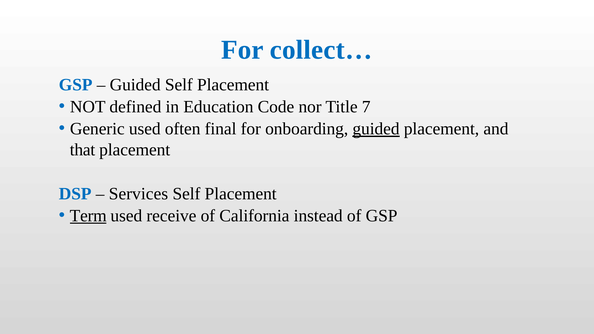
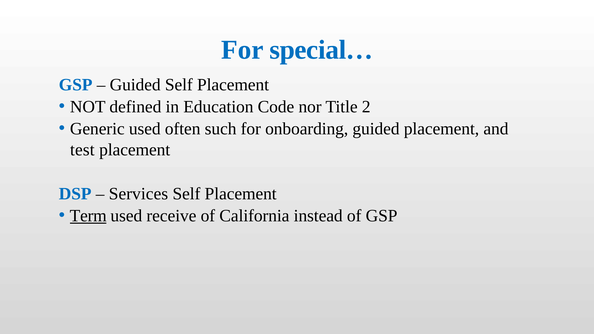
collect…: collect… -> special…
7: 7 -> 2
final: final -> such
guided at (376, 129) underline: present -> none
that: that -> test
